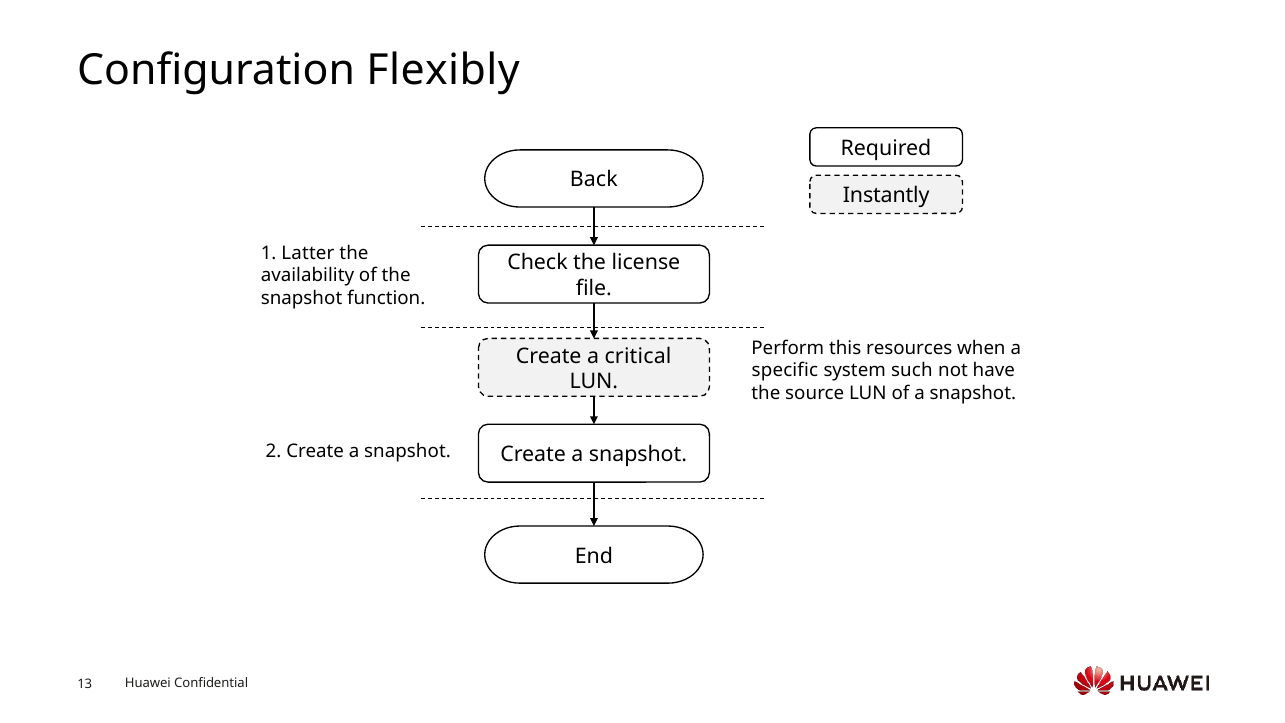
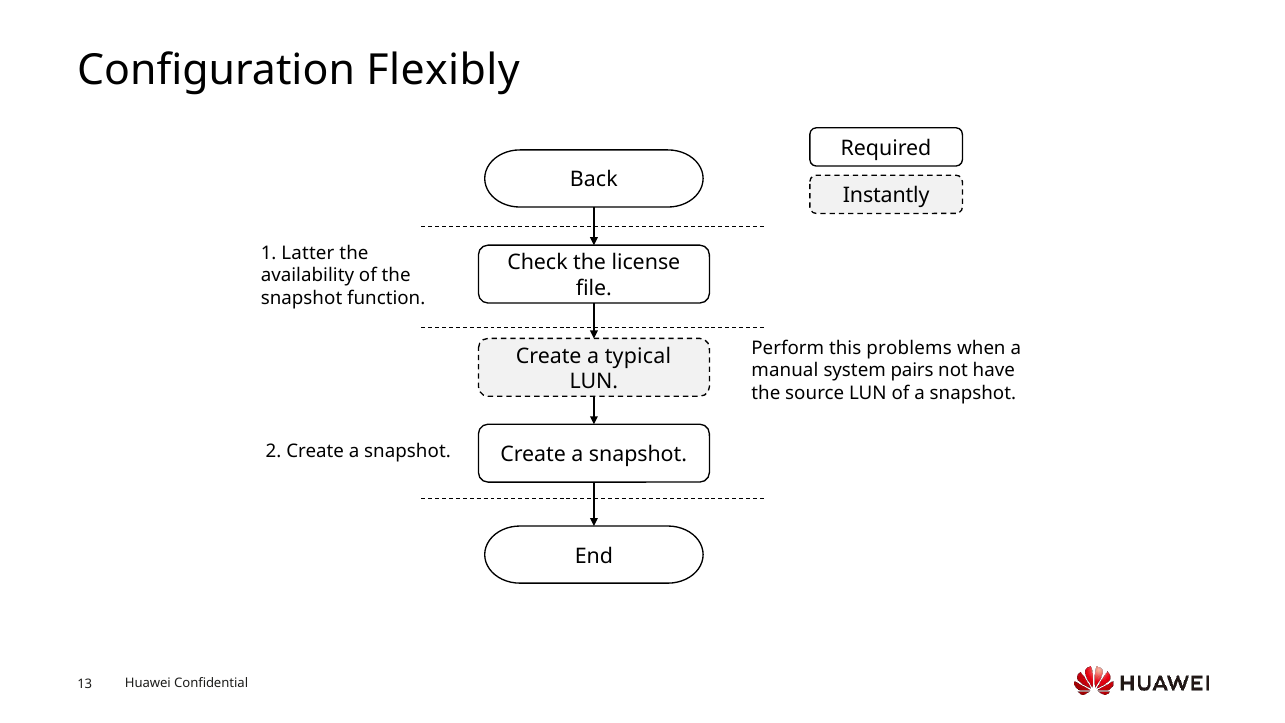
resources: resources -> problems
critical: critical -> typical
specific: specific -> manual
such: such -> pairs
